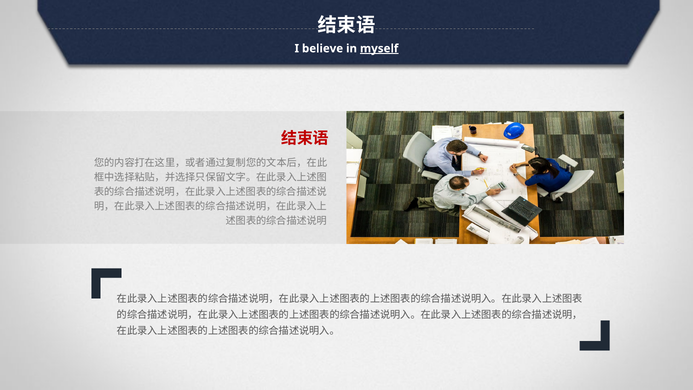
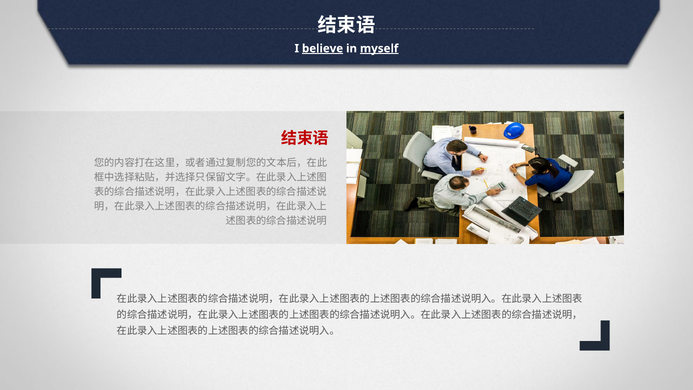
believe underline: none -> present
